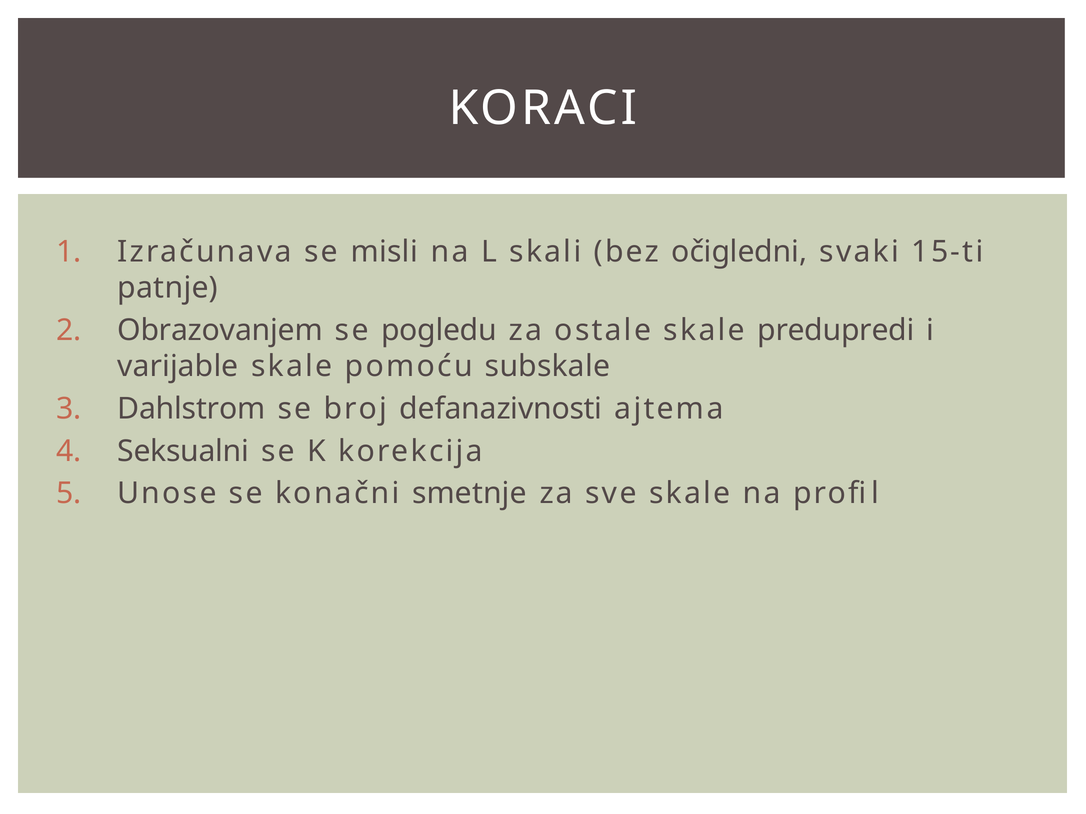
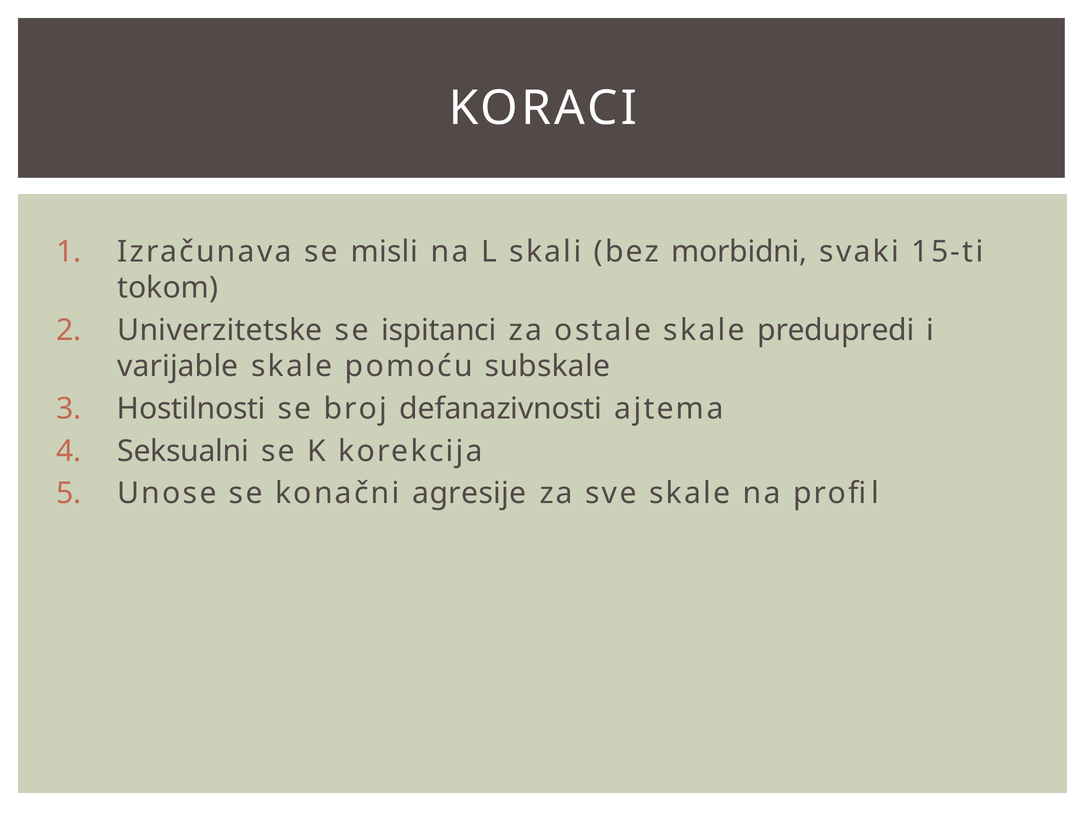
očigledni: očigledni -> morbidni
patnje: patnje -> tokom
Obrazovanjem: Obrazovanjem -> Univerzitetske
pogledu: pogledu -> ispitanci
Dahlstrom: Dahlstrom -> Hostilnosti
smetnje: smetnje -> agresije
